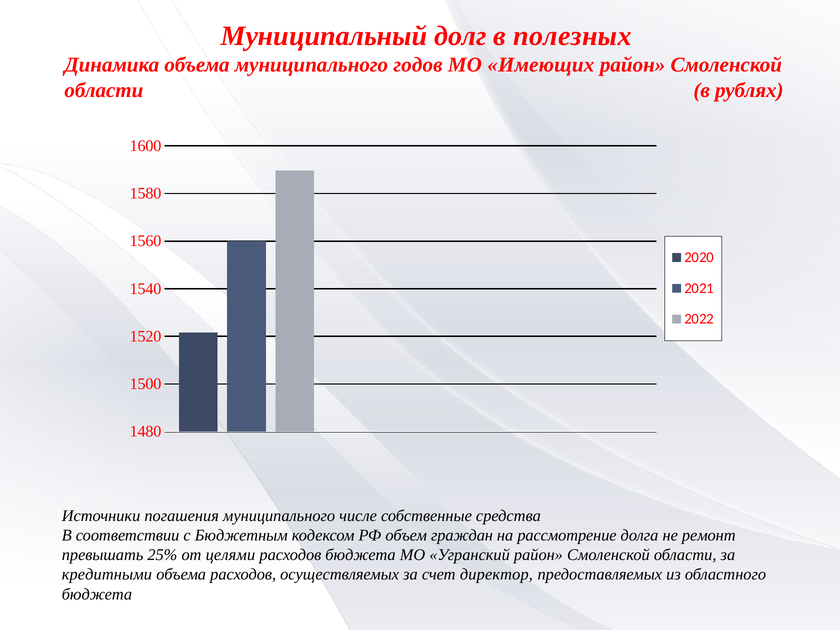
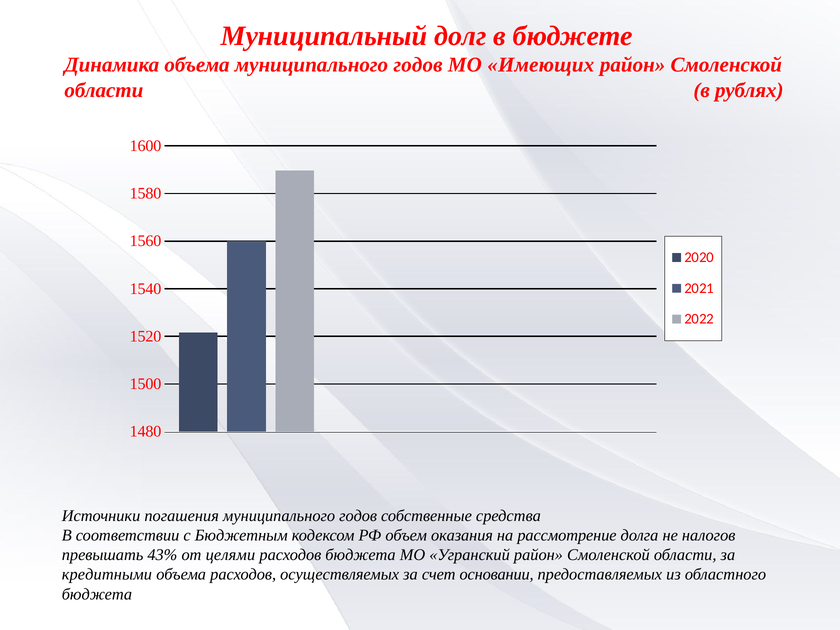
полезных: полезных -> бюджете
погашения муниципального числе: числе -> годов
граждан: граждан -> оказания
ремонт: ремонт -> налогов
25%: 25% -> 43%
директор: директор -> основании
